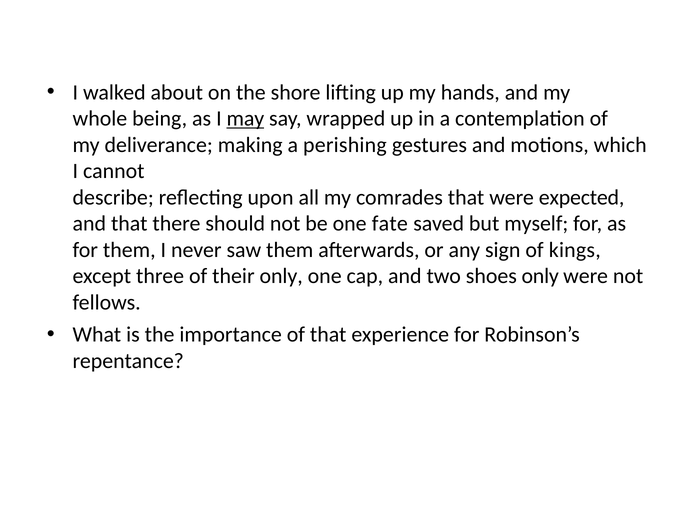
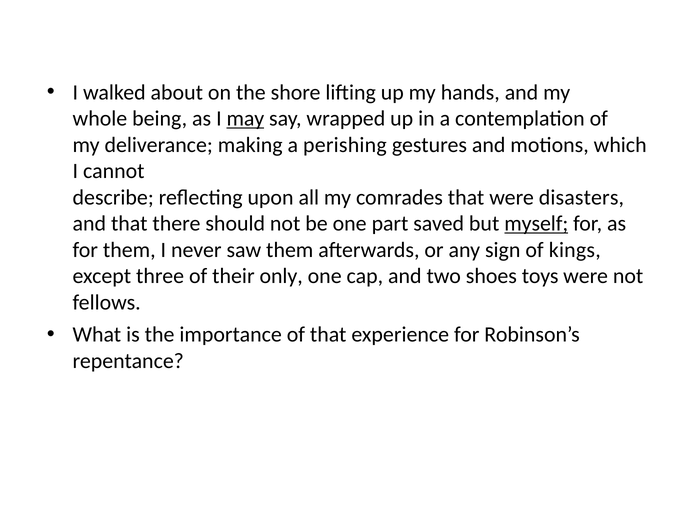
expected: expected -> disasters
fate: fate -> part
myself underline: none -> present
shoes only: only -> toys
